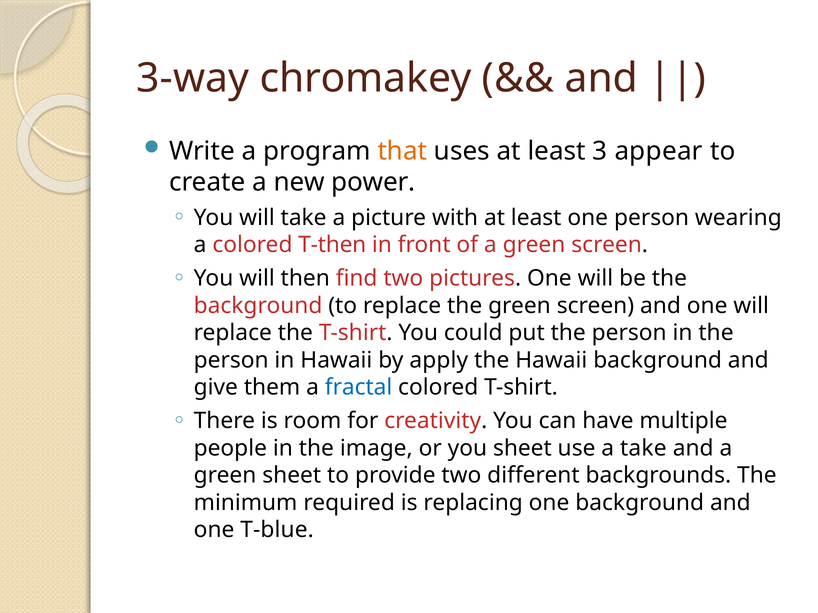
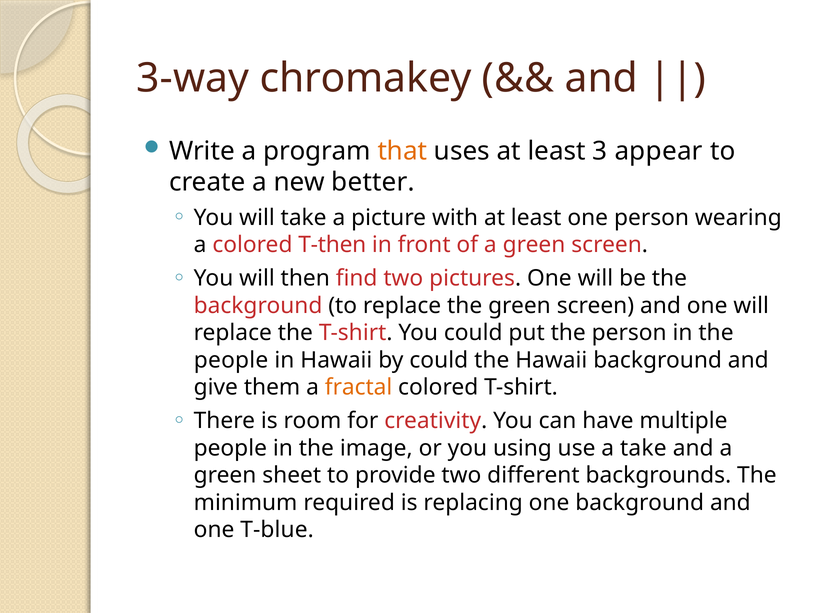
power: power -> better
person at (231, 360): person -> people
by apply: apply -> could
fractal colour: blue -> orange
you sheet: sheet -> using
